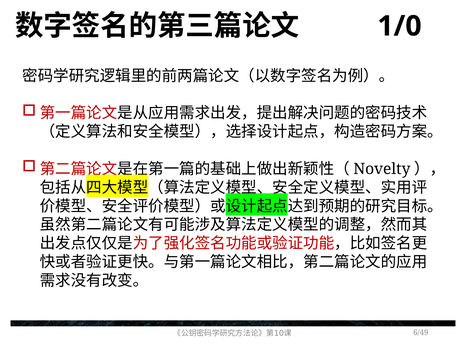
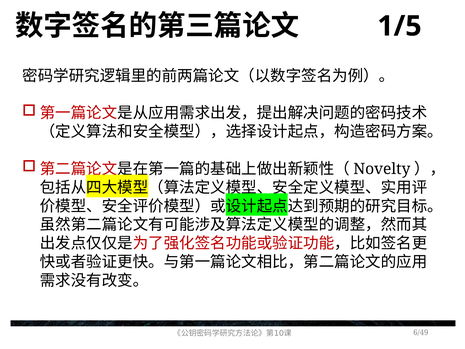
1/0: 1/0 -> 1/5
